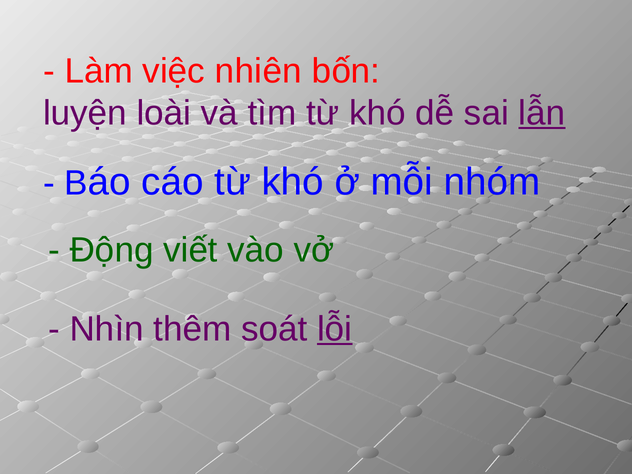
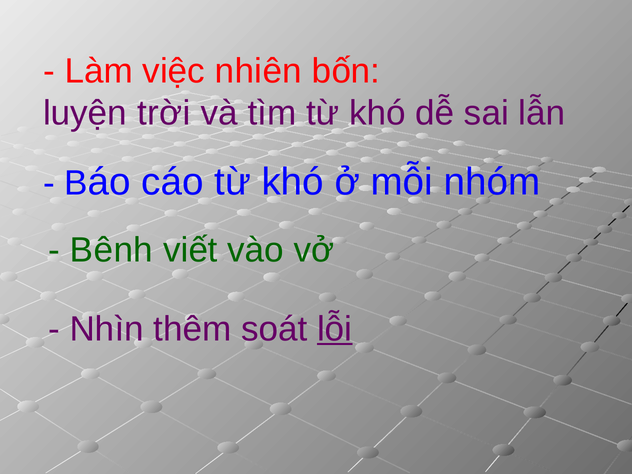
loài: loài -> trời
lẫn underline: present -> none
Động: Động -> Bênh
